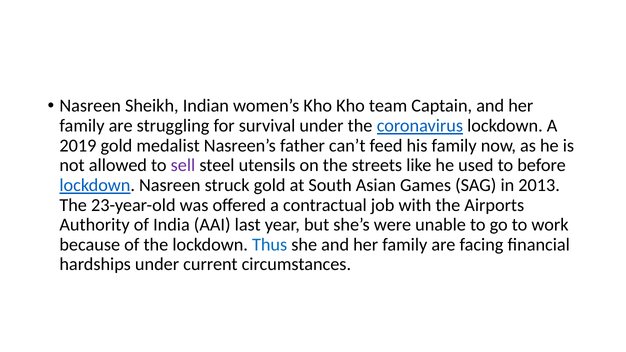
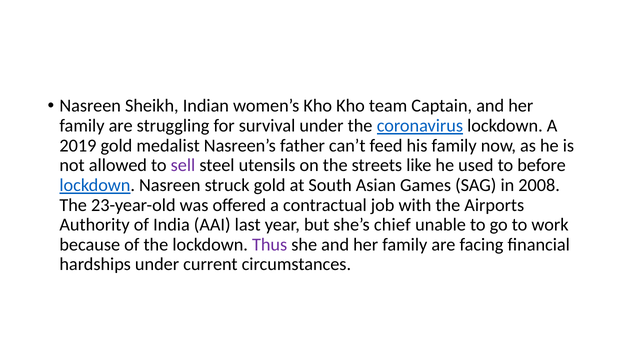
2013: 2013 -> 2008
were: were -> chief
Thus colour: blue -> purple
